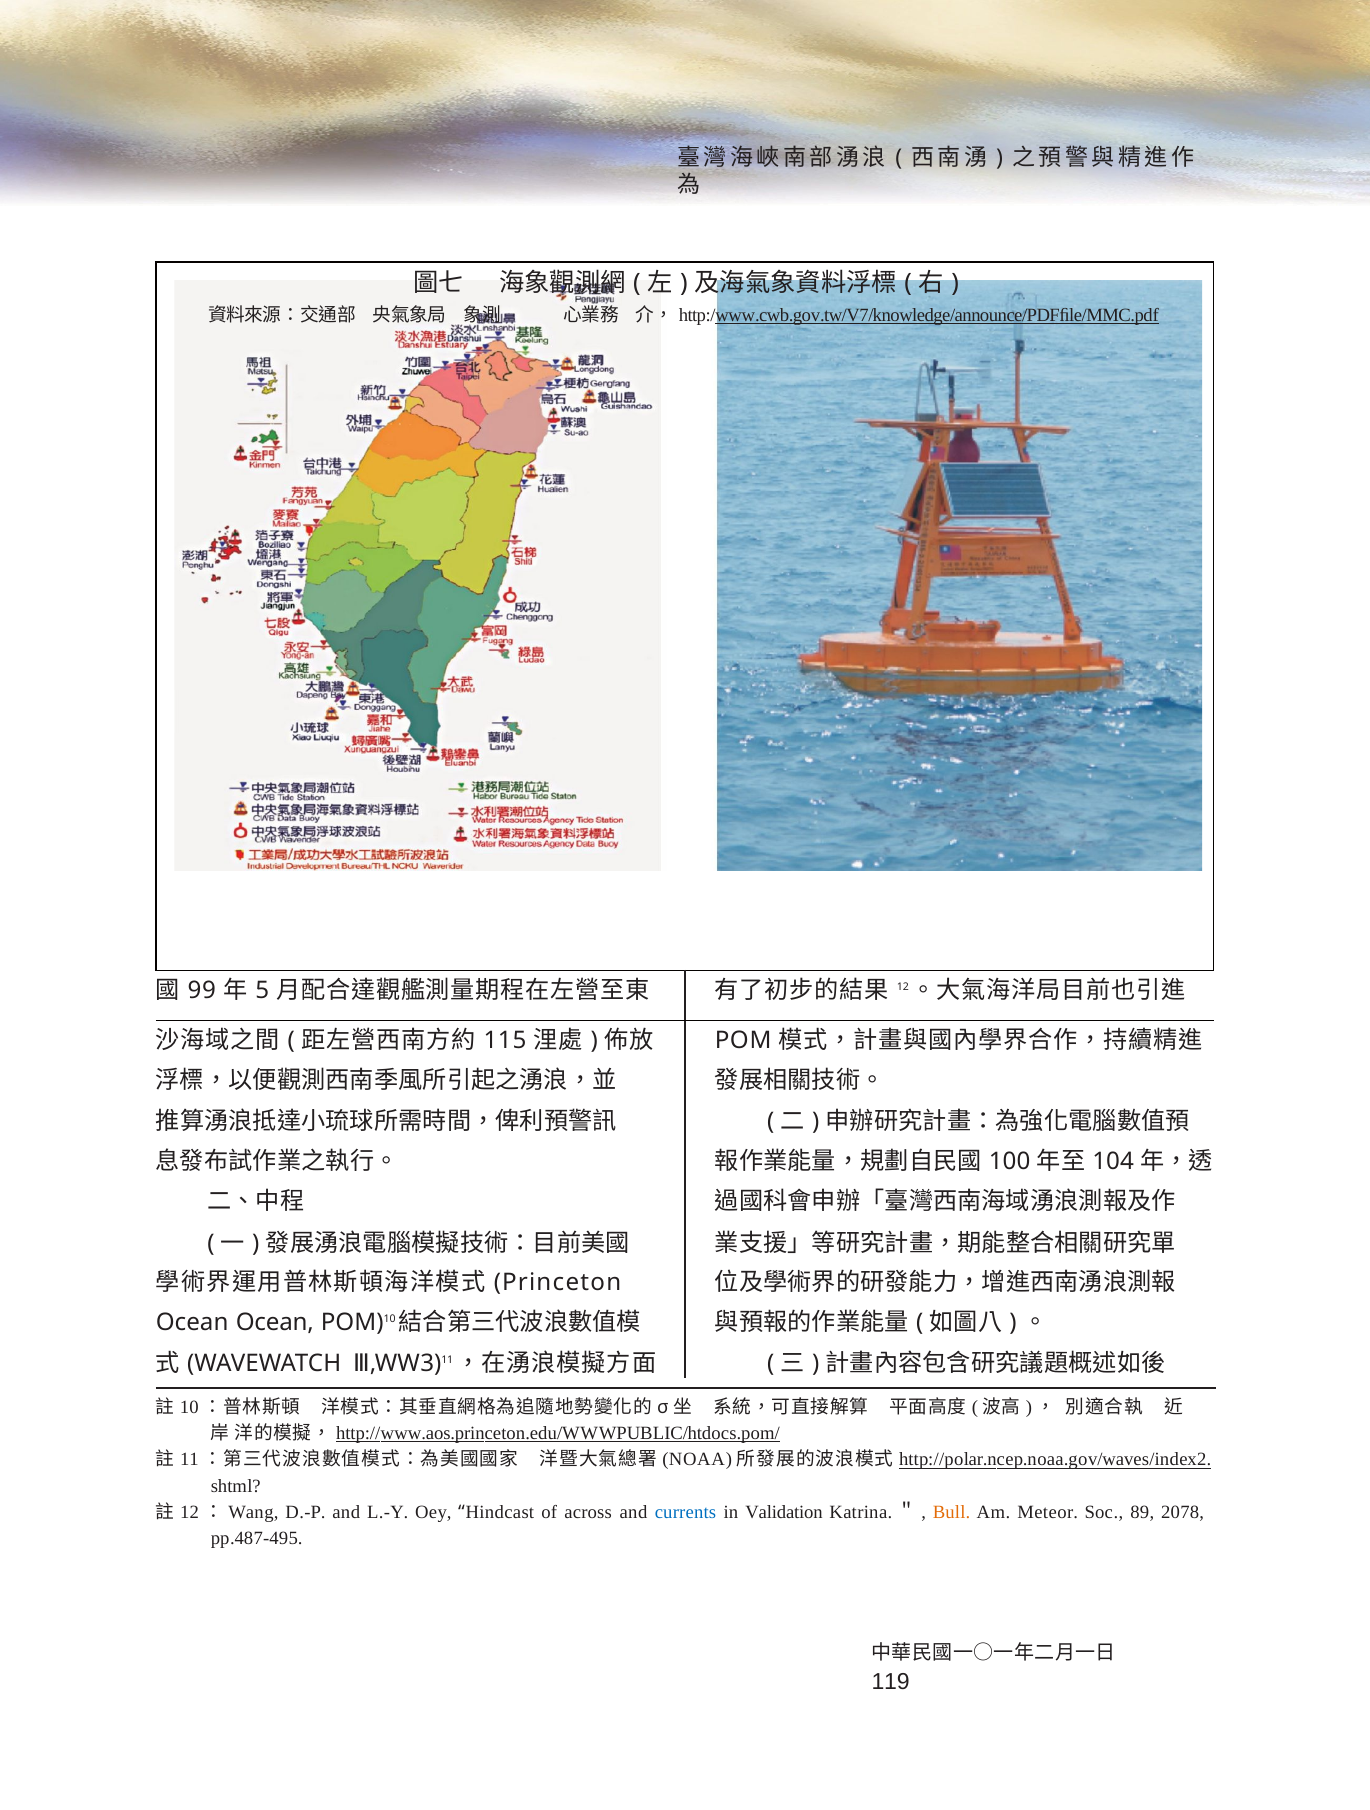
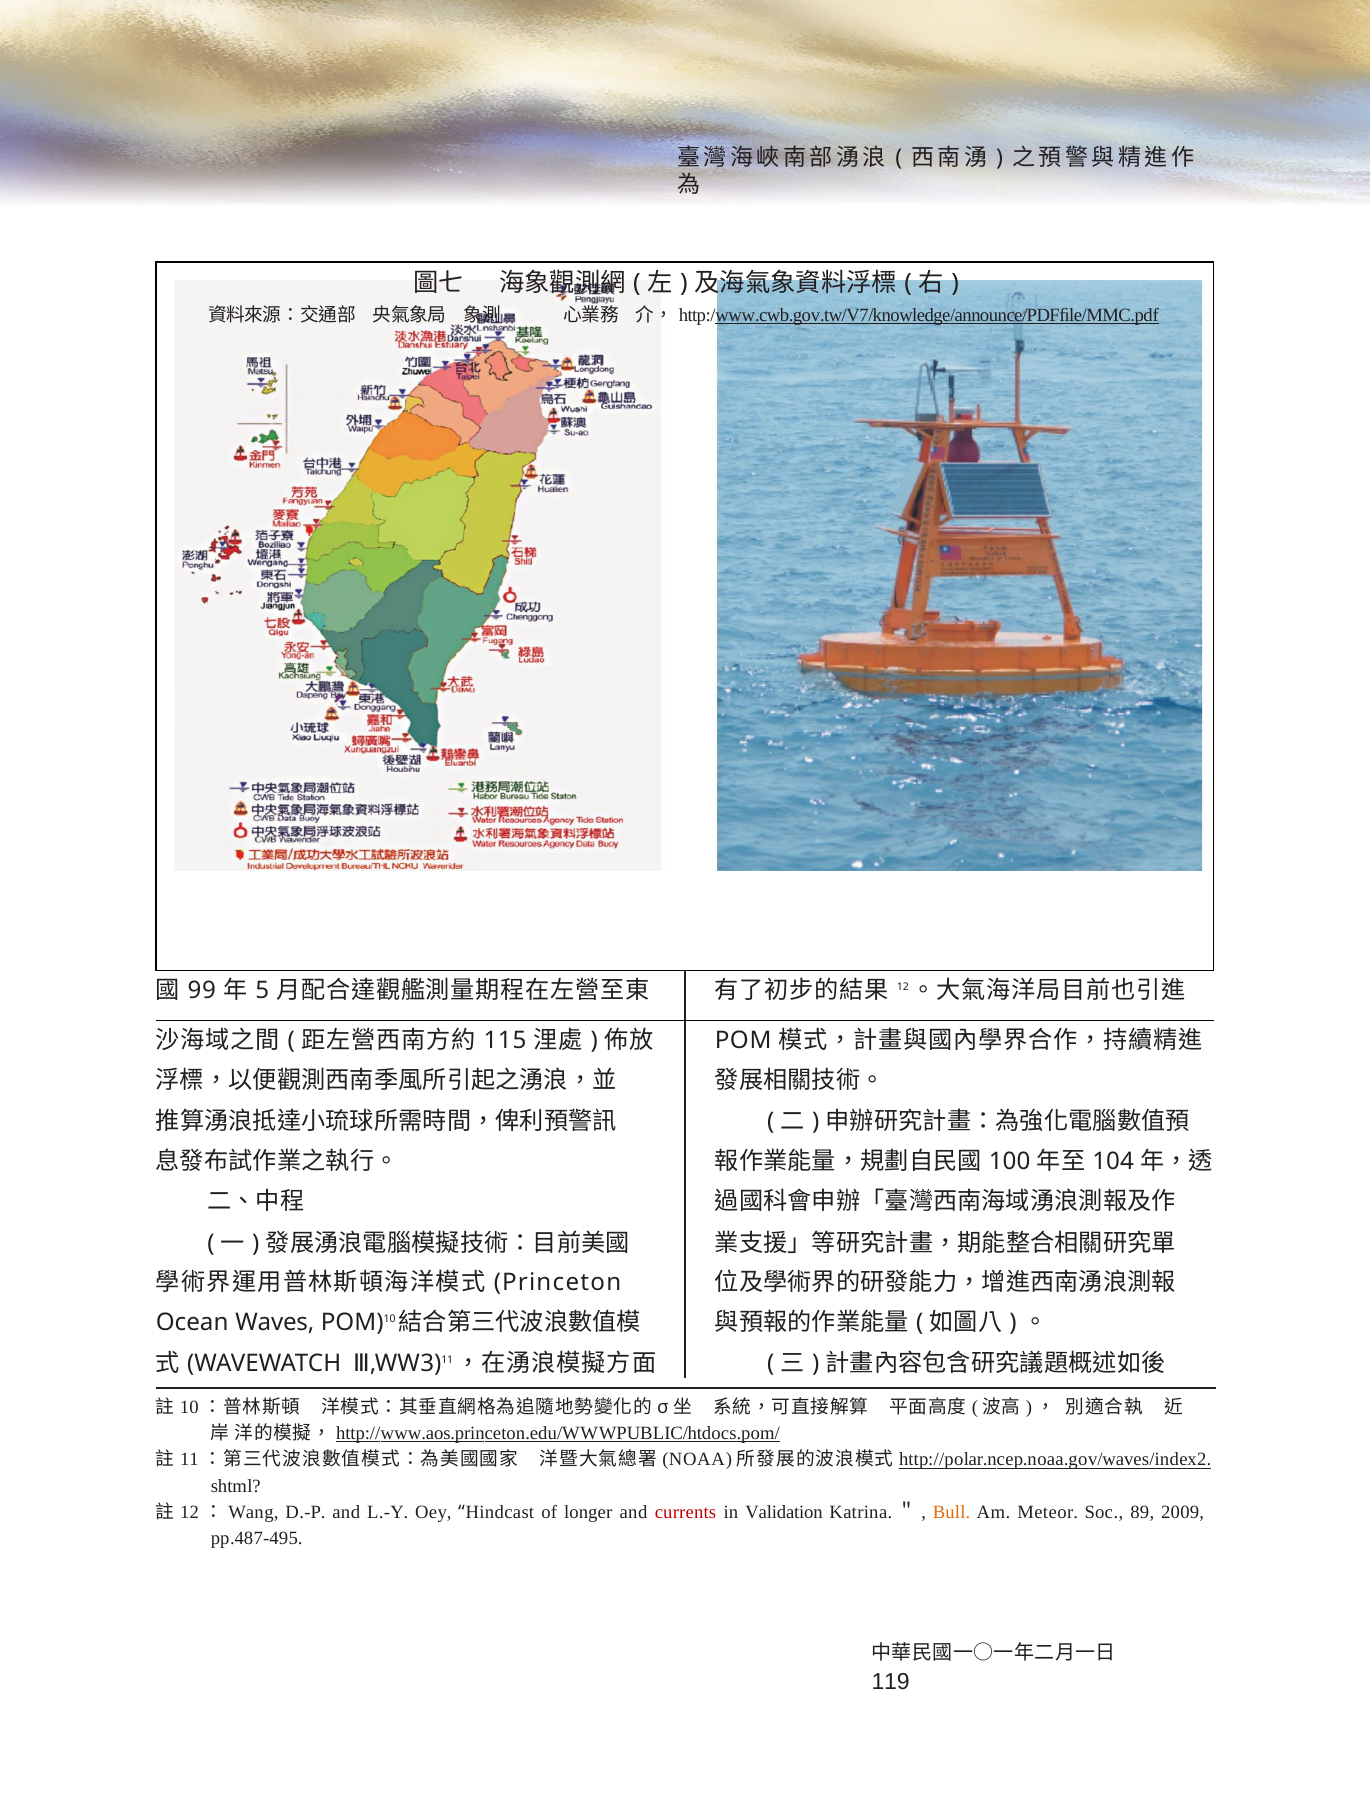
Ocean Ocean: Ocean -> Waves
across: across -> longer
currents colour: blue -> red
2078: 2078 -> 2009
